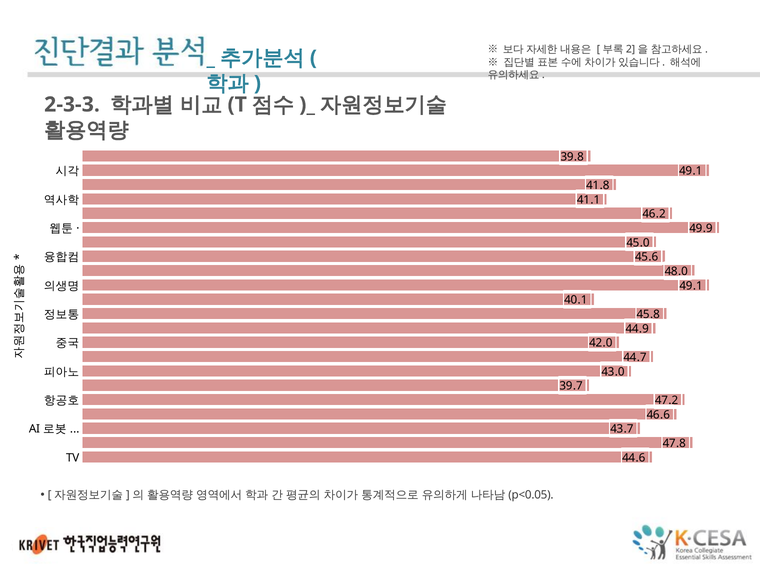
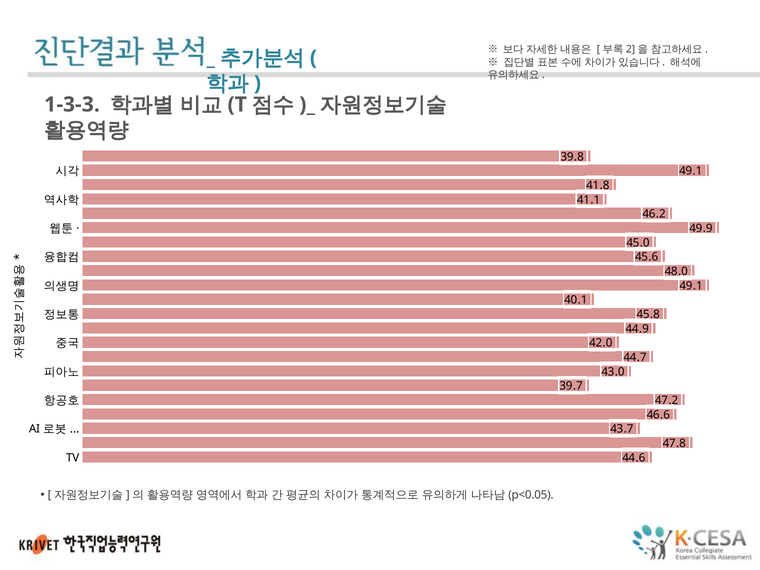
2-3-3: 2-3-3 -> 1-3-3
